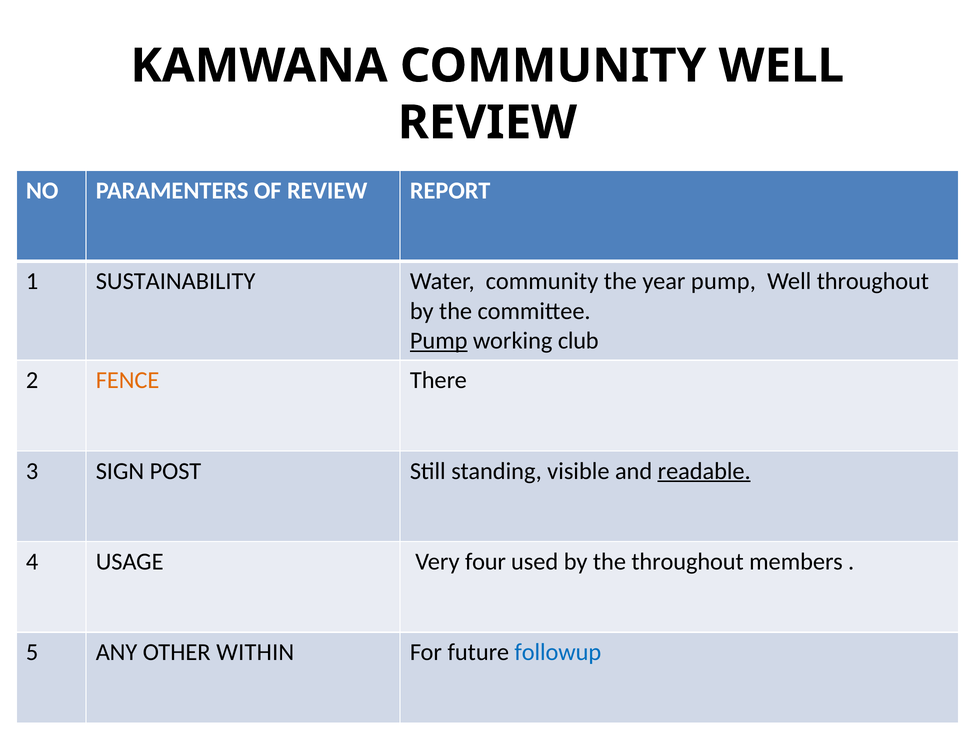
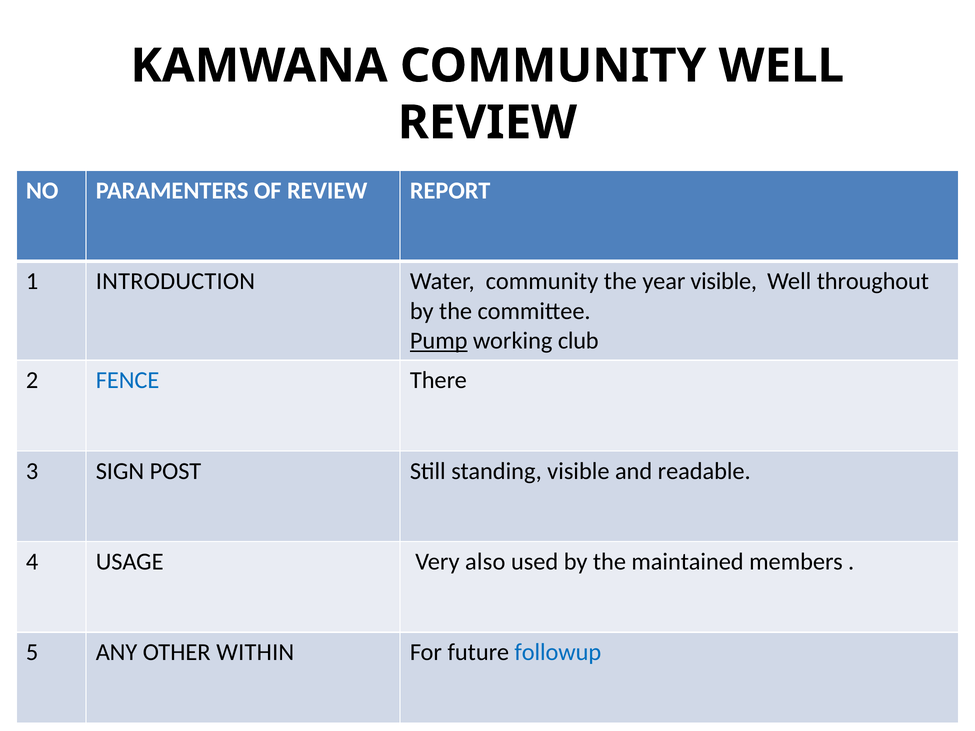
SUSTAINABILITY: SUSTAINABILITY -> INTRODUCTION
year pump: pump -> visible
FENCE colour: orange -> blue
readable underline: present -> none
four: four -> also
the throughout: throughout -> maintained
